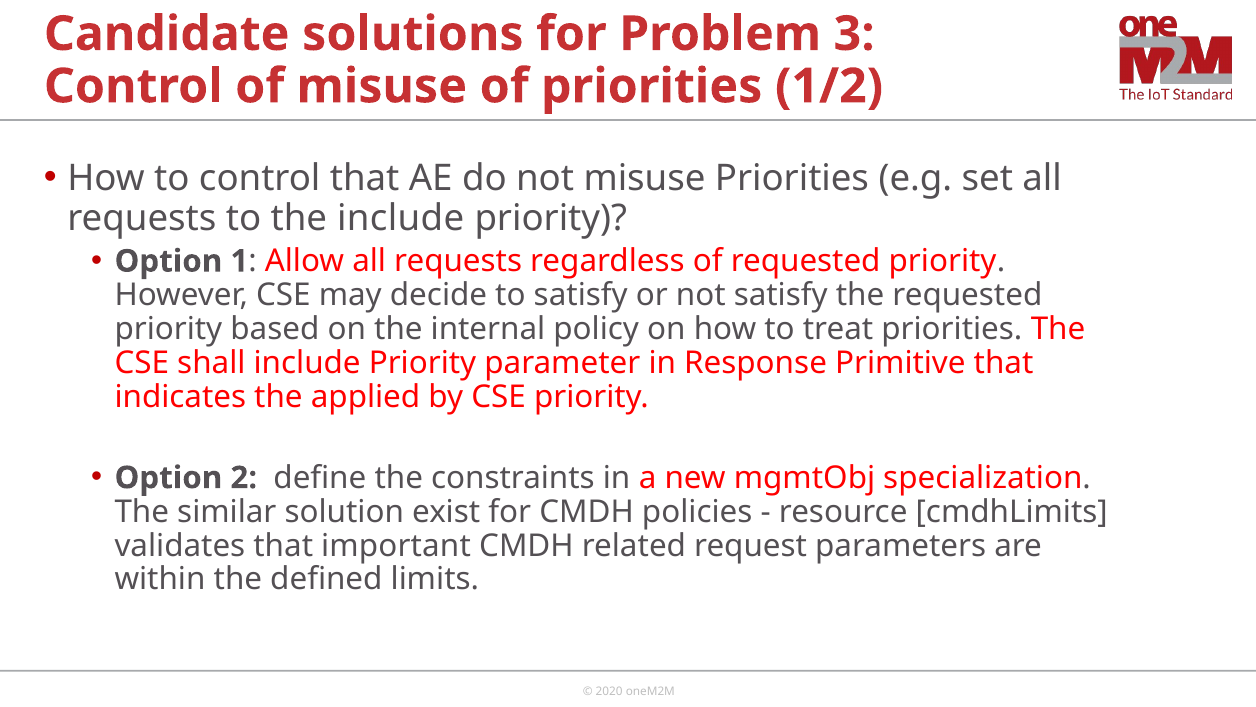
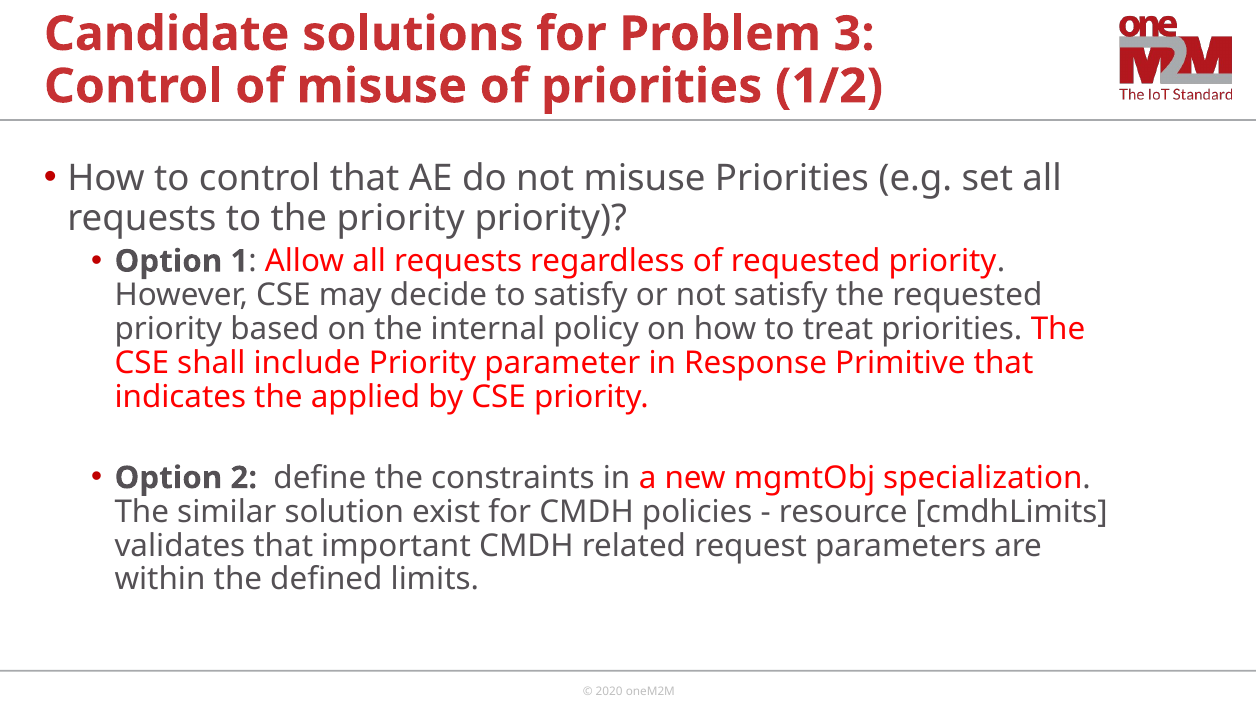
the include: include -> priority
